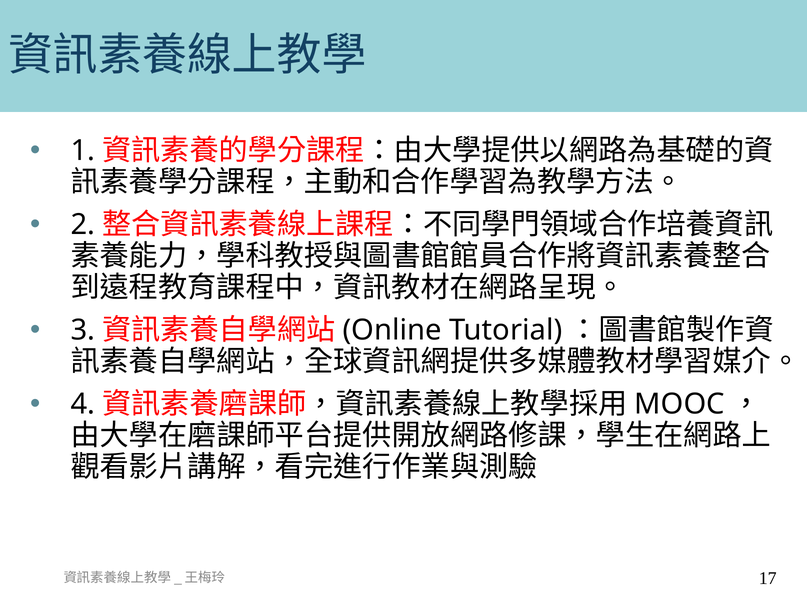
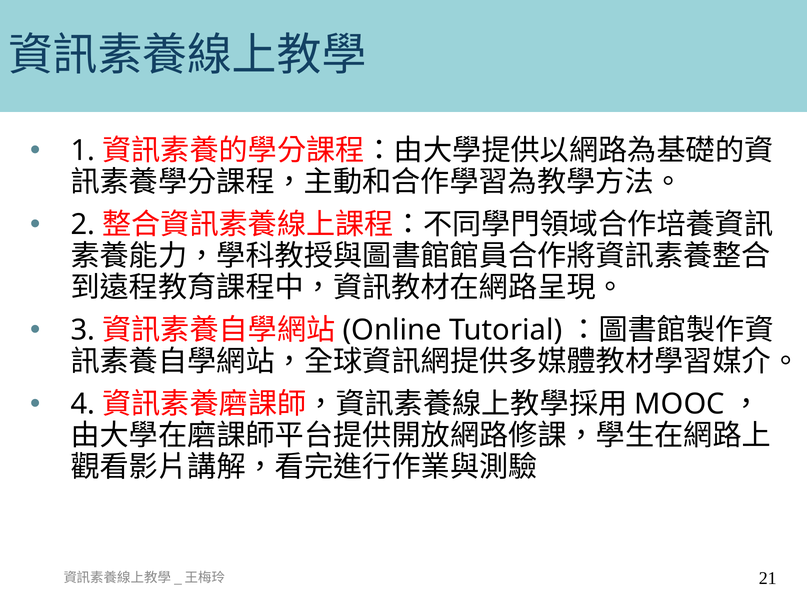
17: 17 -> 21
